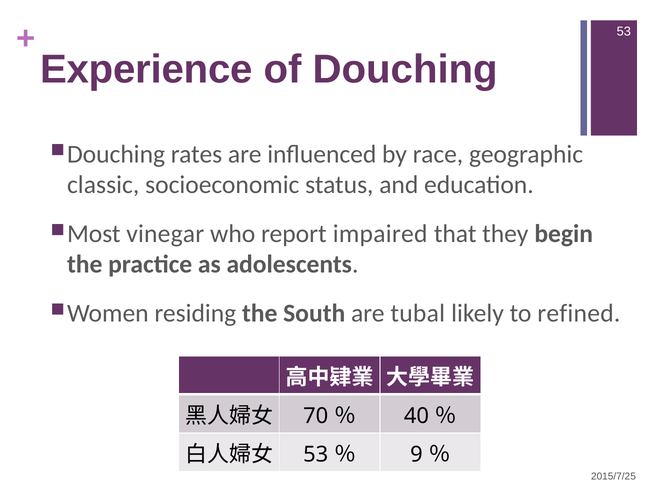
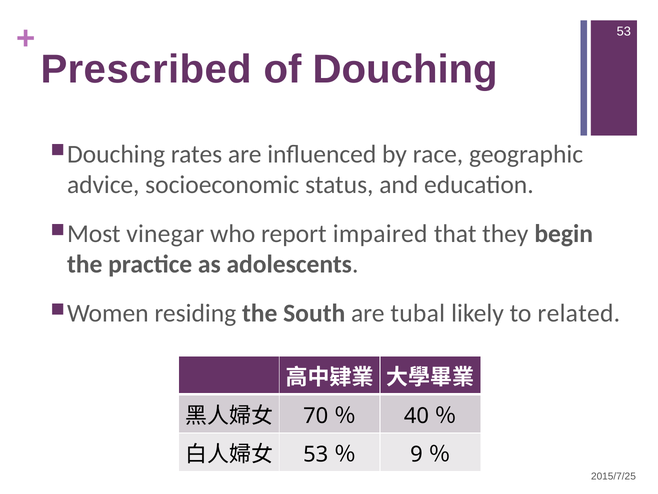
Experience: Experience -> Prescribed
classic: classic -> advice
refined: refined -> related
